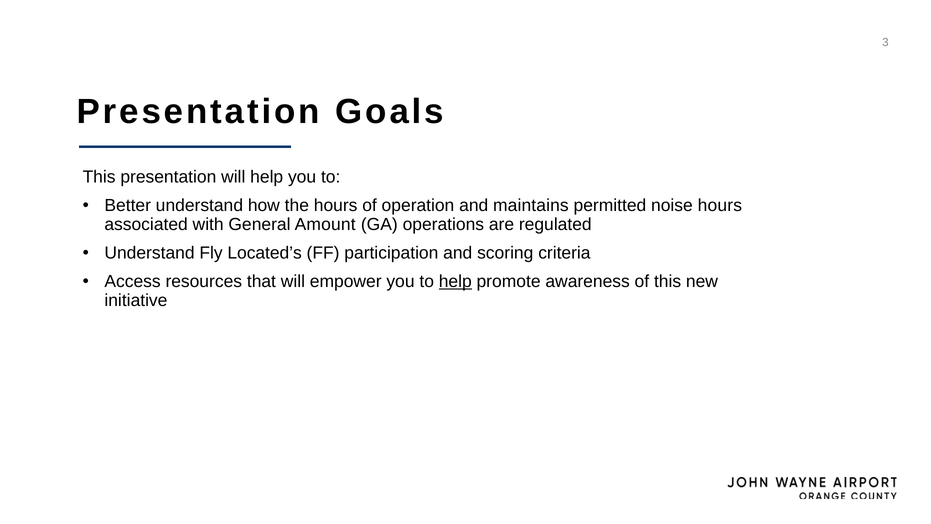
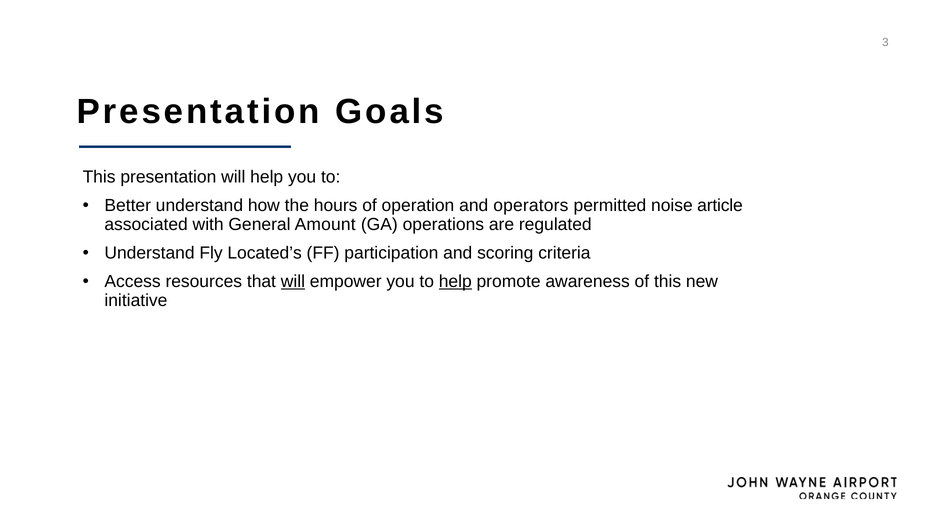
maintains: maintains -> operators
noise hours: hours -> article
will at (293, 282) underline: none -> present
